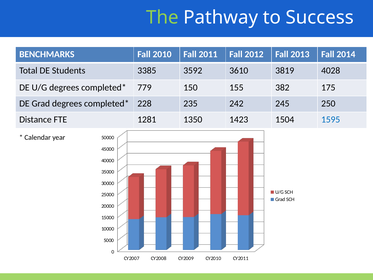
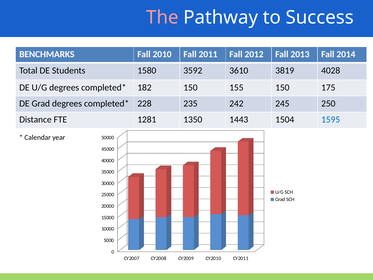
The colour: light green -> pink
3385: 3385 -> 1580
779: 779 -> 182
155 382: 382 -> 150
1423: 1423 -> 1443
